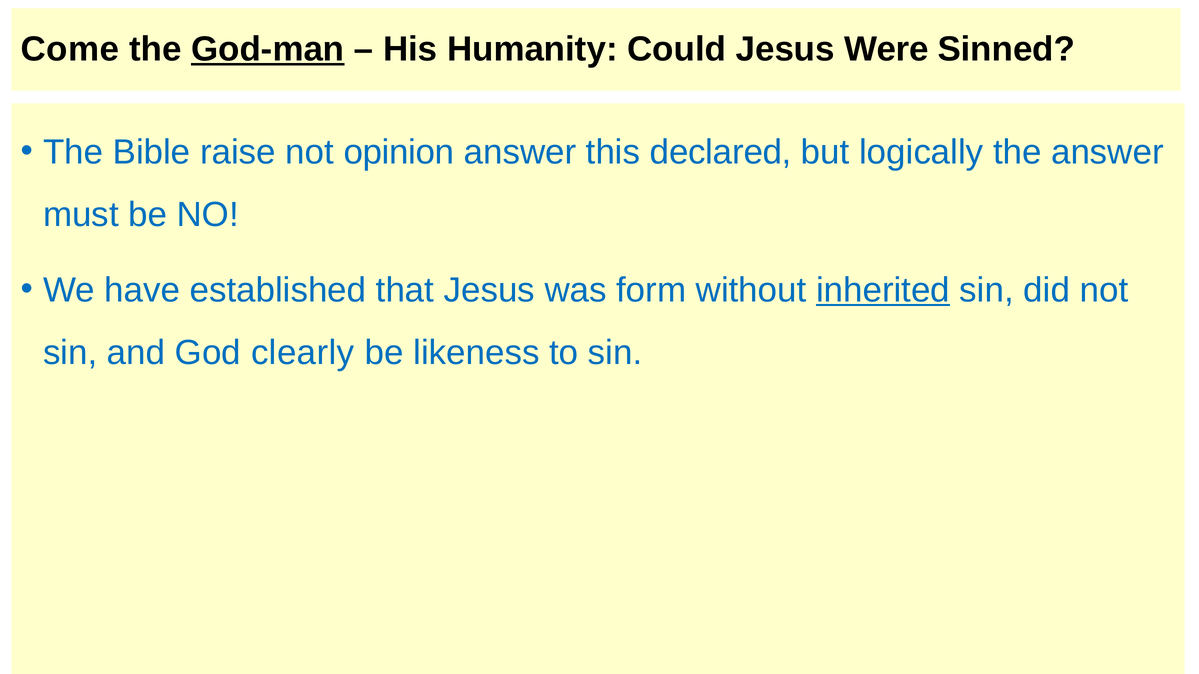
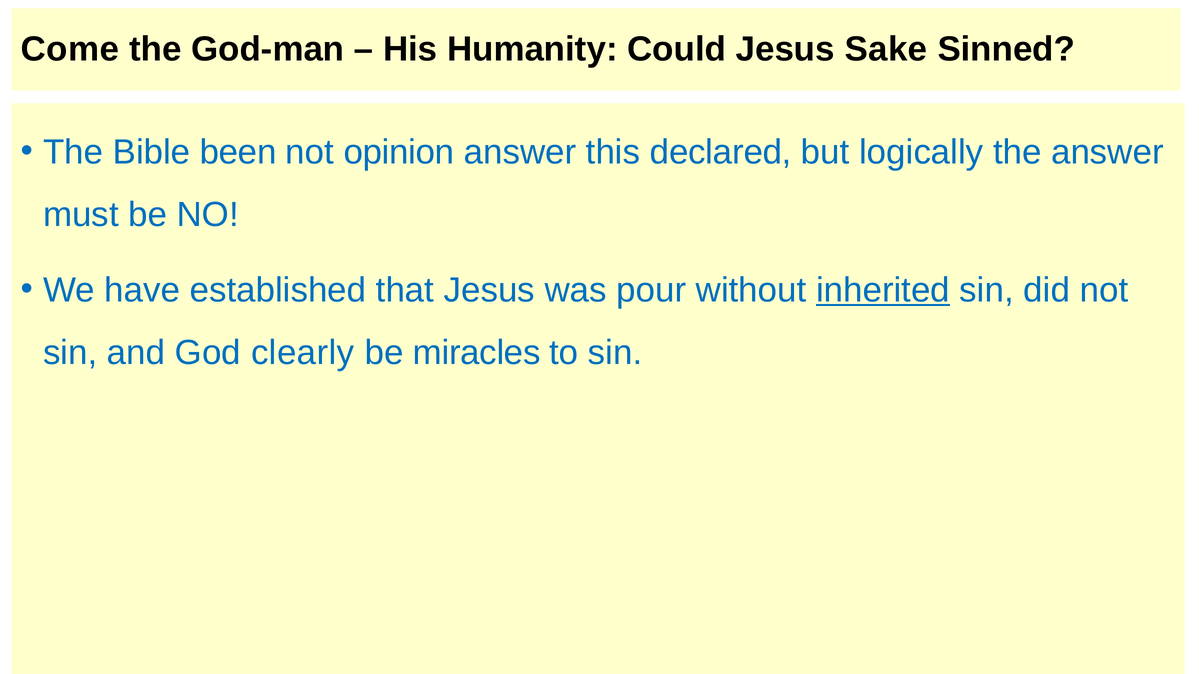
God-man underline: present -> none
Were: Were -> Sake
raise: raise -> been
form: form -> pour
likeness: likeness -> miracles
